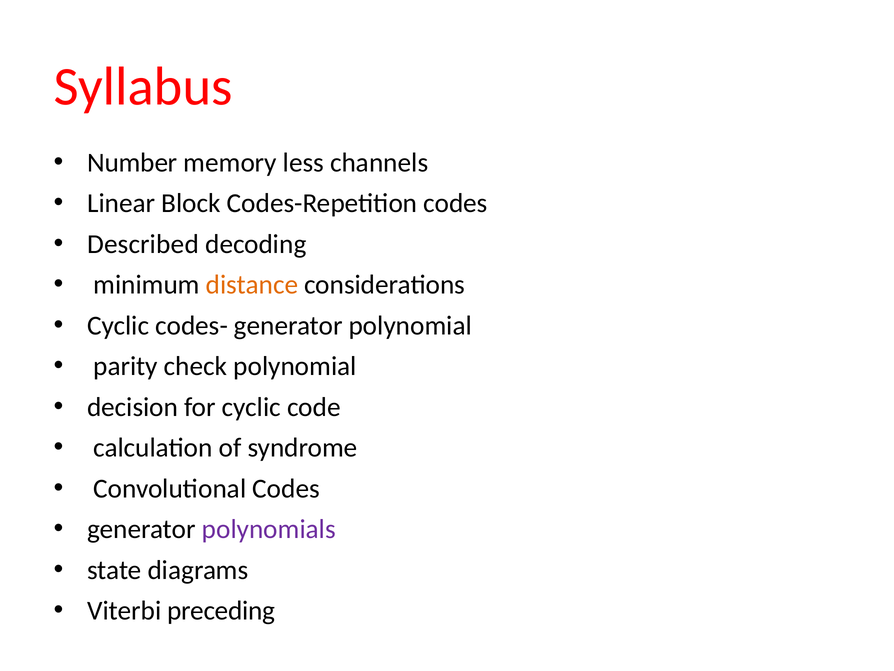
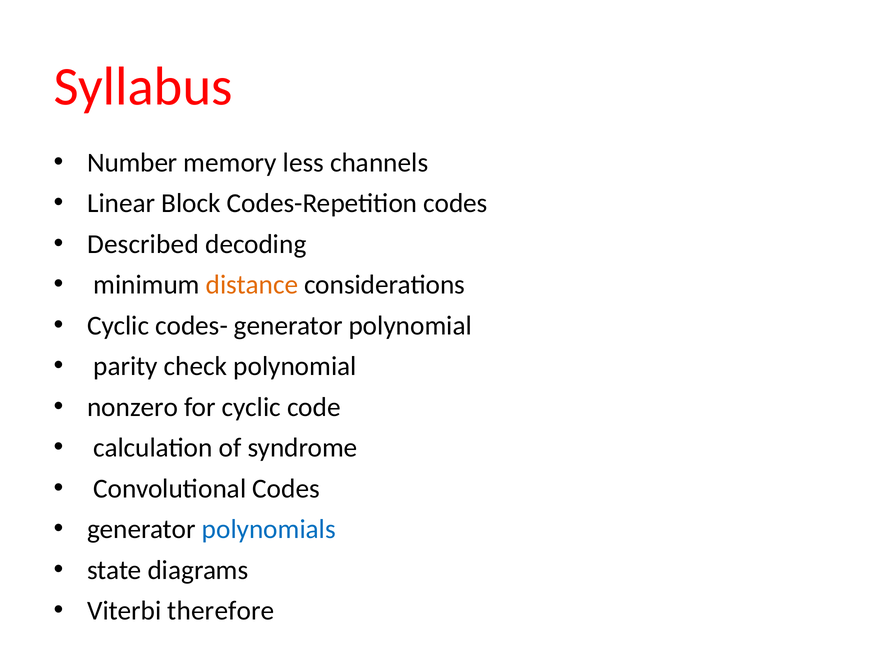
decision: decision -> nonzero
polynomials colour: purple -> blue
preceding: preceding -> therefore
